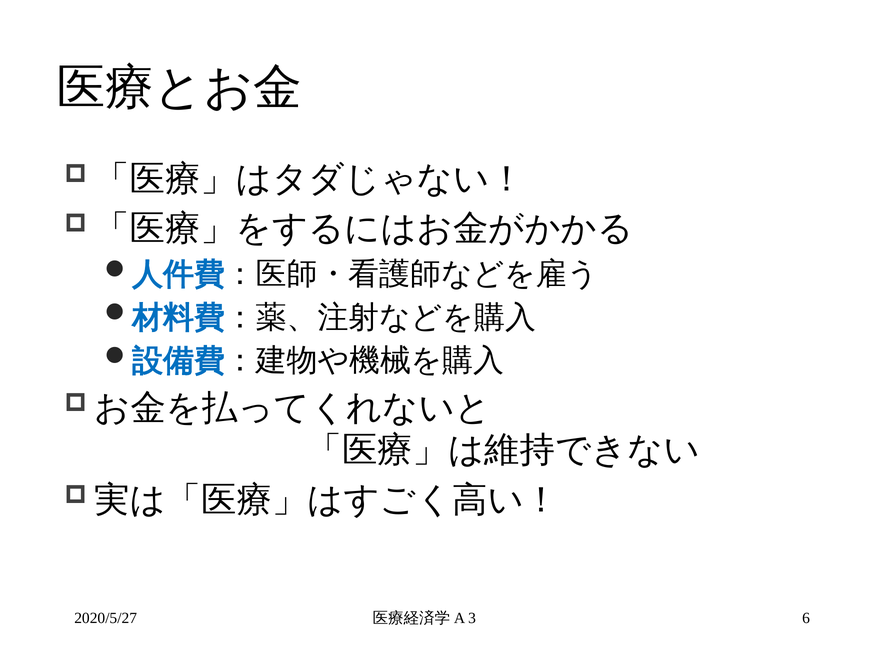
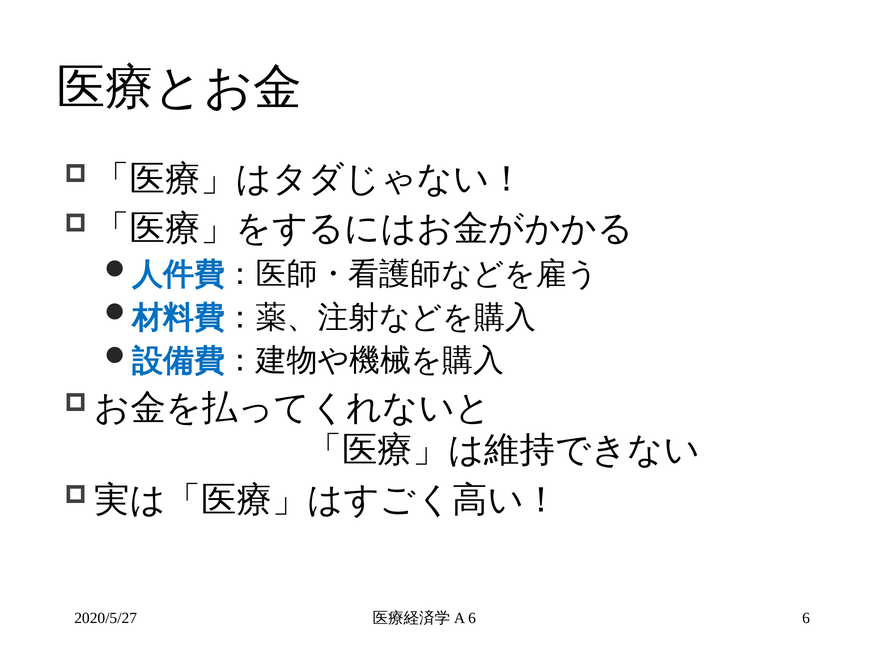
3 at (472, 618): 3 -> 6
